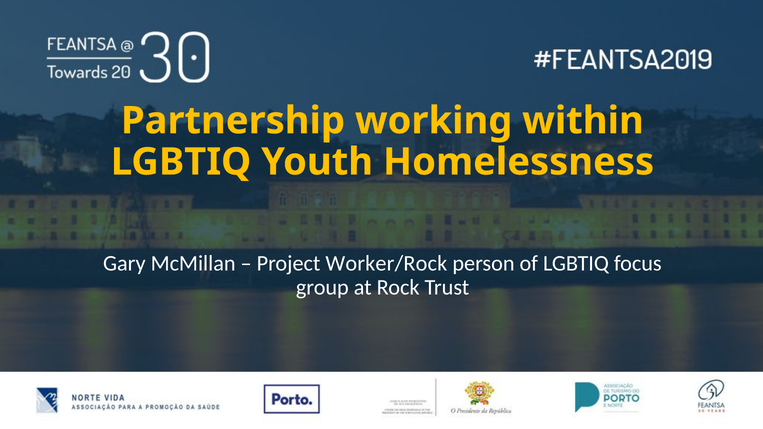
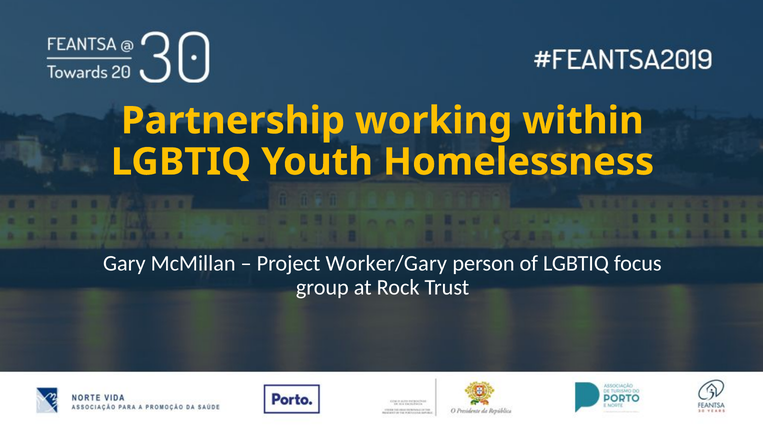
Worker/Rock: Worker/Rock -> Worker/Gary
